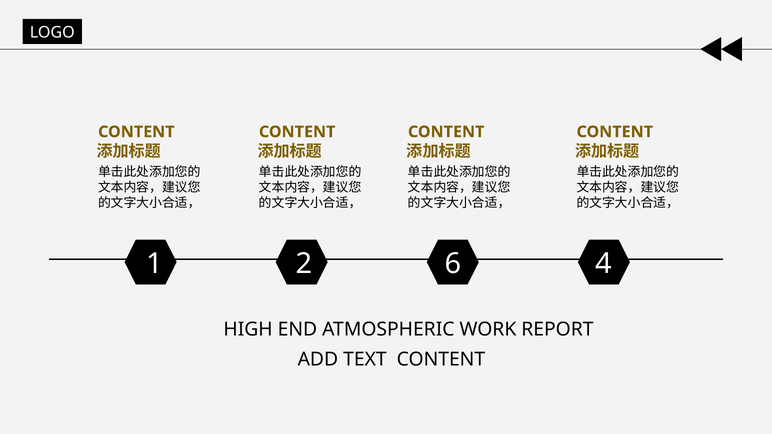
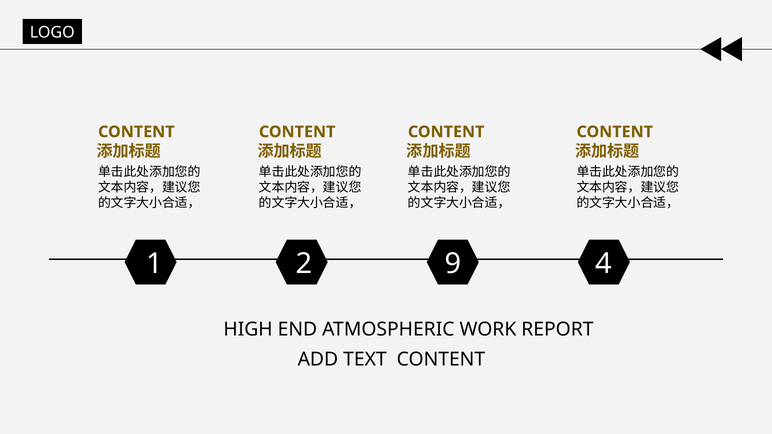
6: 6 -> 9
